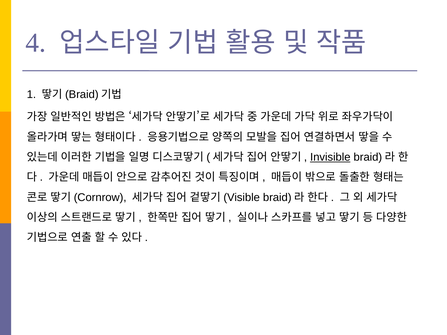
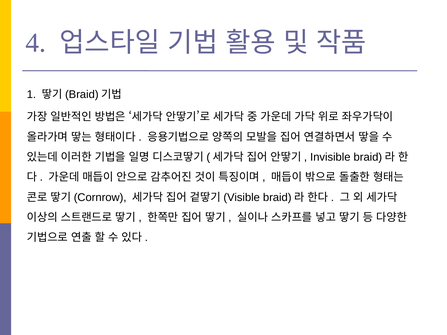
Invisible underline: present -> none
